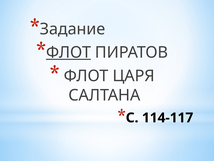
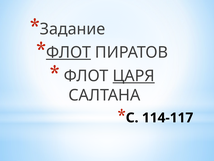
ЦАРЯ underline: none -> present
